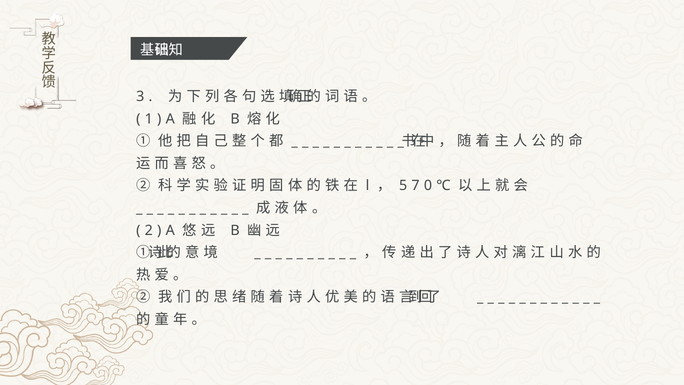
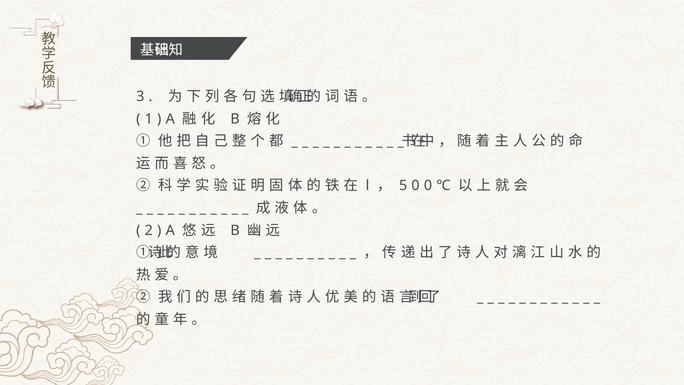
7 at (415, 186): 7 -> 0
